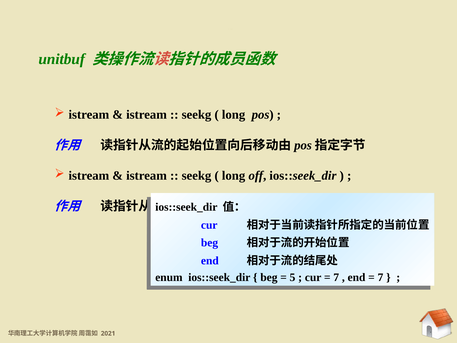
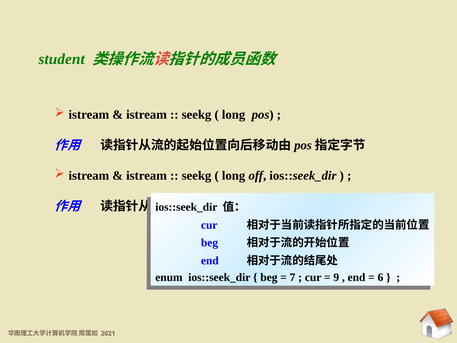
unitbuf: unitbuf -> student
5: 5 -> 7
7 at (336, 277): 7 -> 9
7 at (380, 277): 7 -> 6
